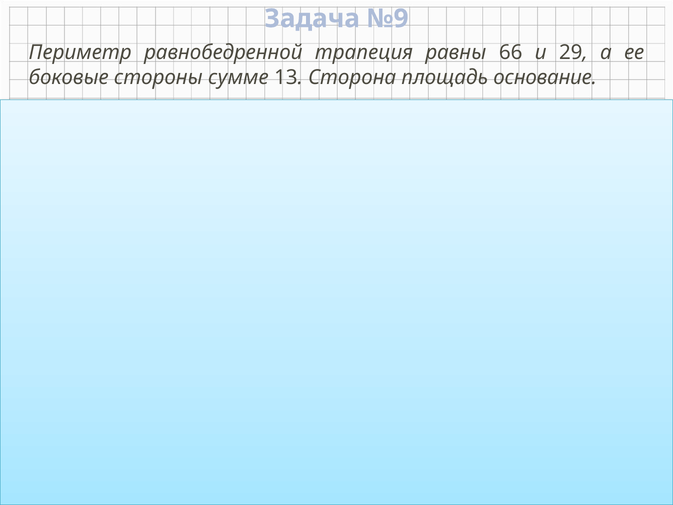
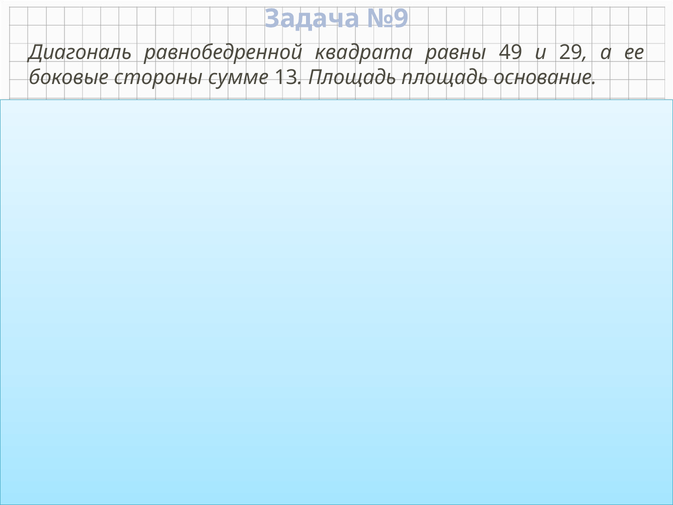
Периметр: Периметр -> Диагональ
равнобедренной трапеция: трапеция -> квадрата
66: 66 -> 49
13 Сторона: Сторона -> Площадь
